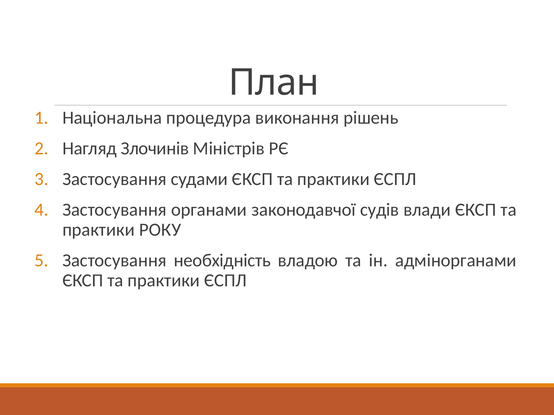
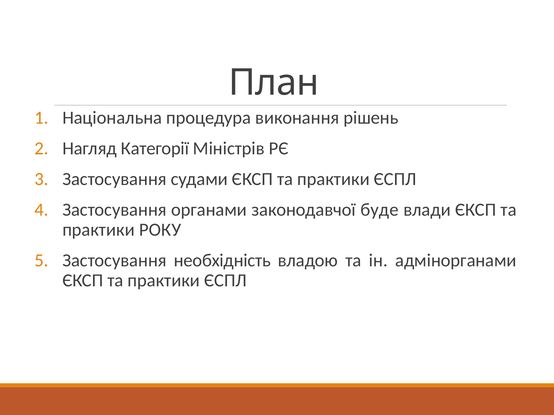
Злочинів: Злочинів -> Категорії
судів: судів -> буде
